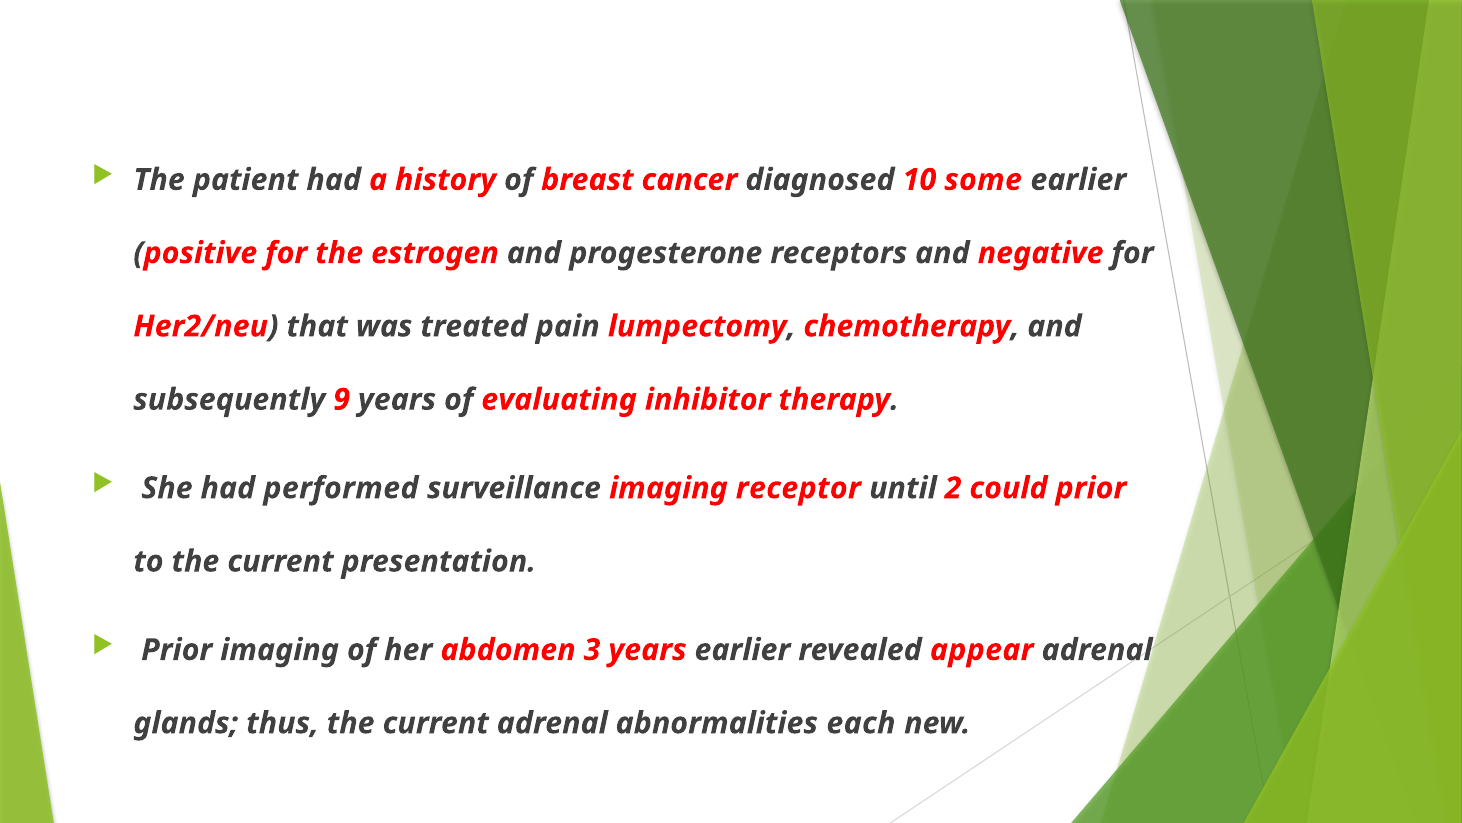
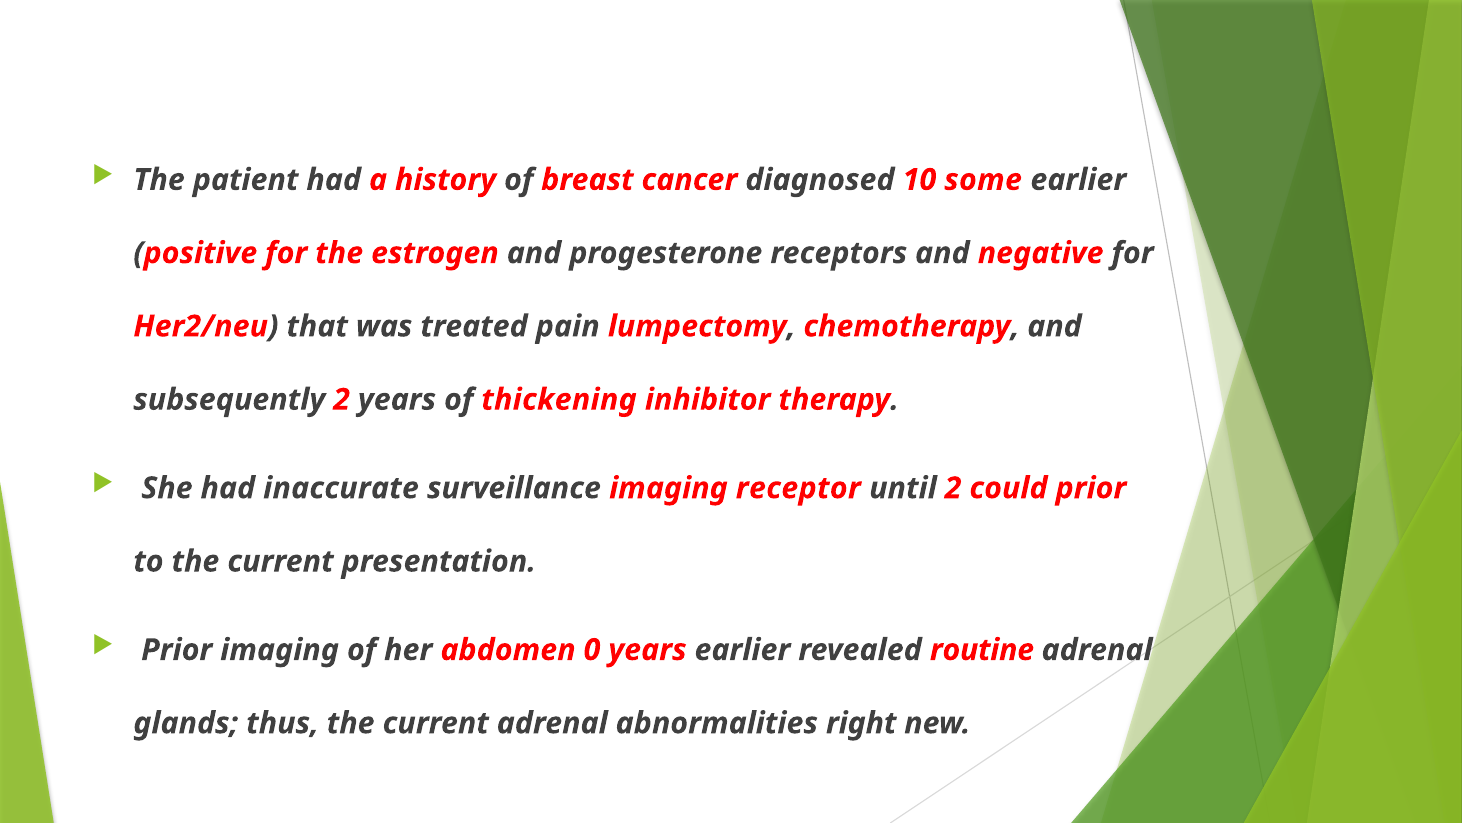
subsequently 9: 9 -> 2
evaluating: evaluating -> thickening
performed: performed -> inaccurate
3: 3 -> 0
appear: appear -> routine
each: each -> right
